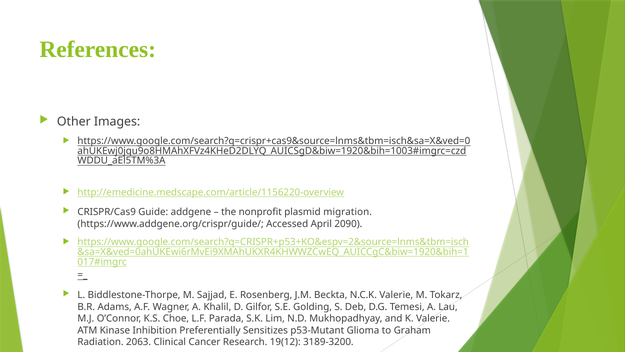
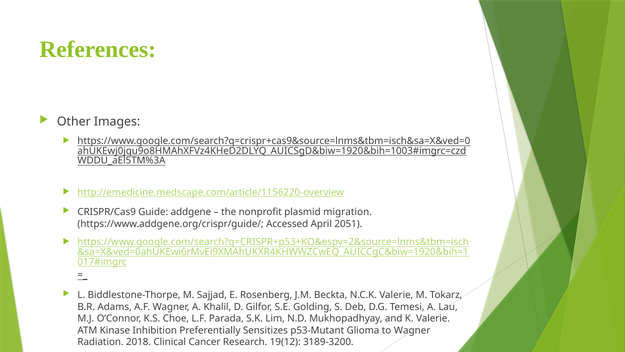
2090: 2090 -> 2051
to Graham: Graham -> Wagner
2063: 2063 -> 2018
